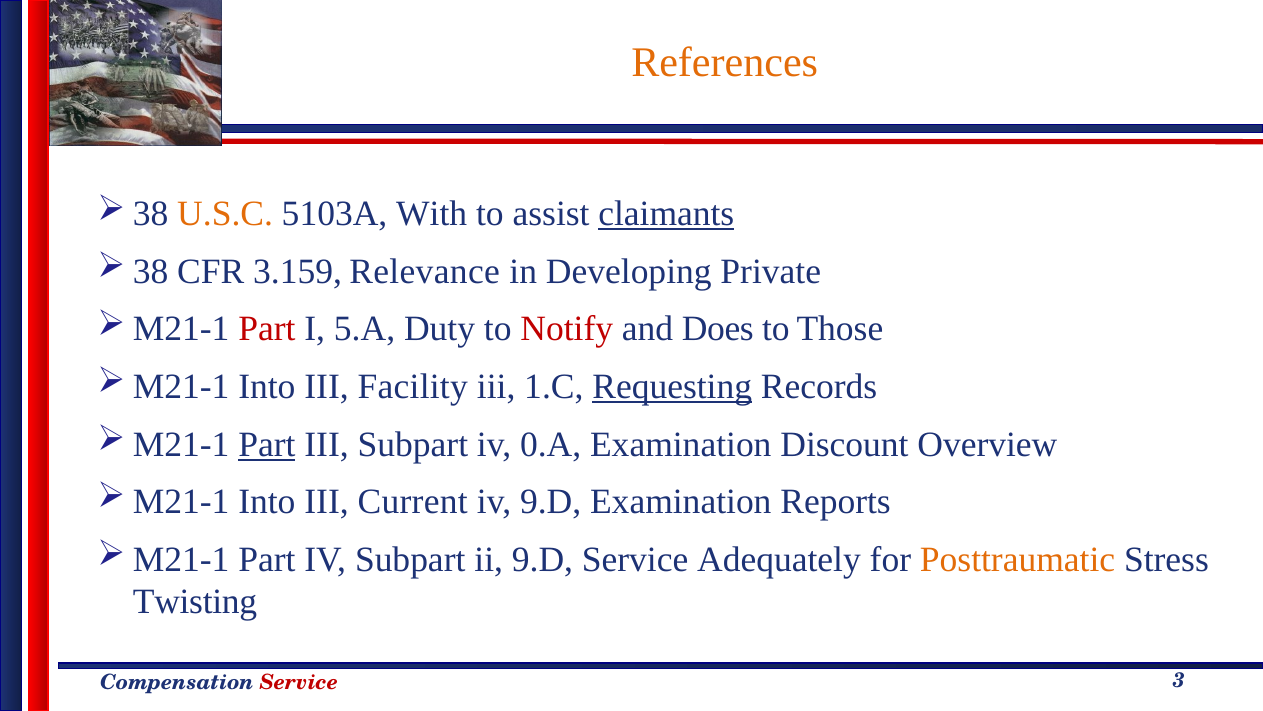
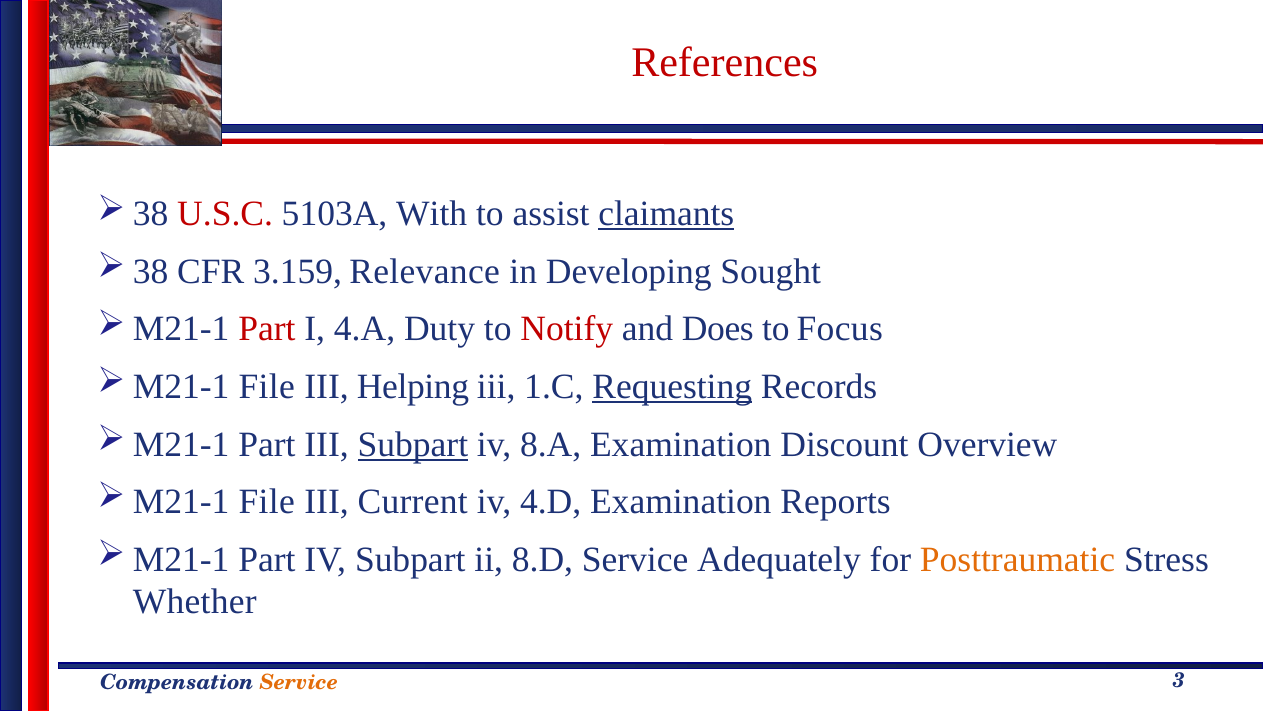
References colour: orange -> red
U.S.C colour: orange -> red
Private: Private -> Sought
5.A: 5.A -> 4.A
Those: Those -> Focus
Into at (267, 386): Into -> File
Facility: Facility -> Helping
Part at (267, 444) underline: present -> none
Subpart at (413, 444) underline: none -> present
0.A: 0.A -> 8.A
Into at (267, 501): Into -> File
iv 9.D: 9.D -> 4.D
ii 9.D: 9.D -> 8.D
Twisting: Twisting -> Whether
Service at (299, 682) colour: red -> orange
